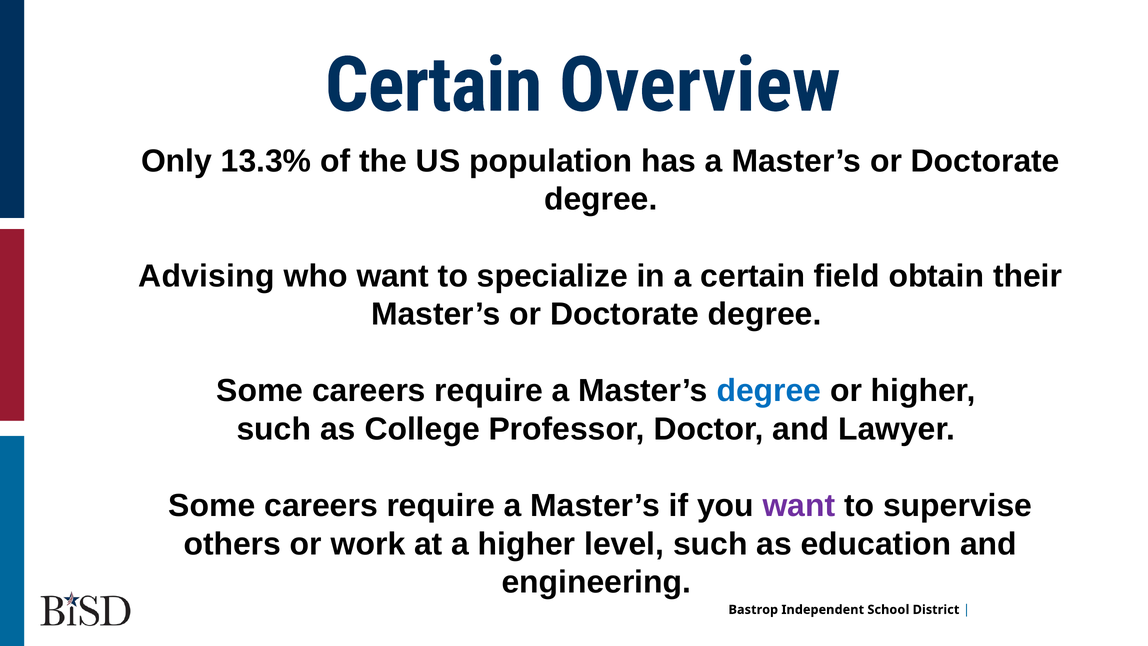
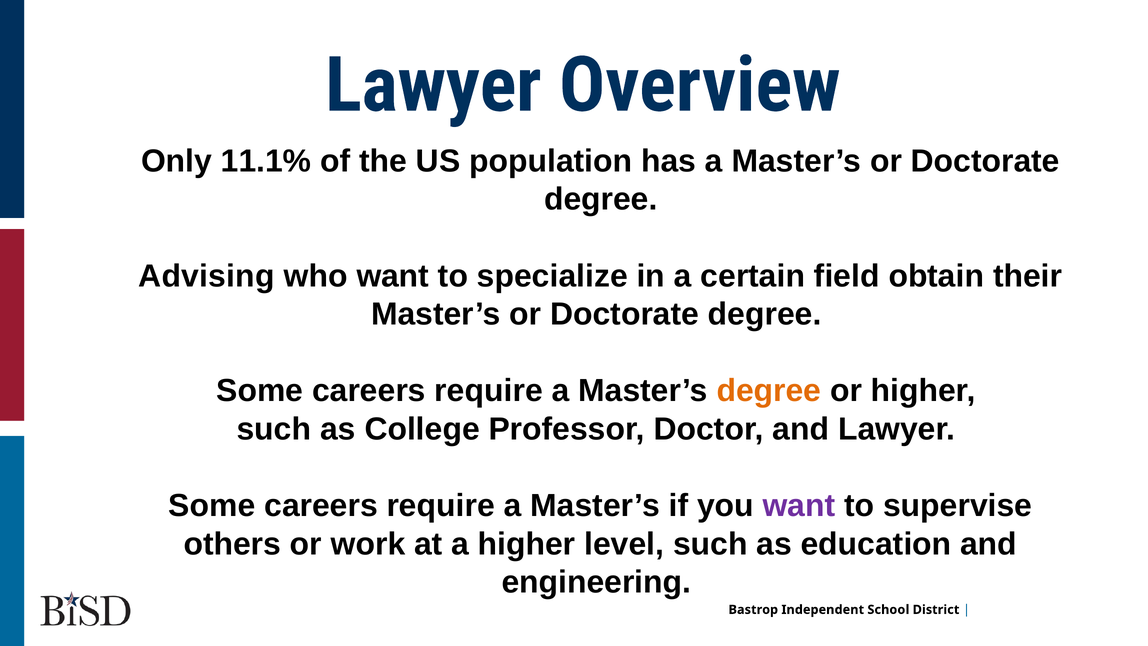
Certain at (434, 85): Certain -> Lawyer
13.3%: 13.3% -> 11.1%
degree at (769, 391) colour: blue -> orange
